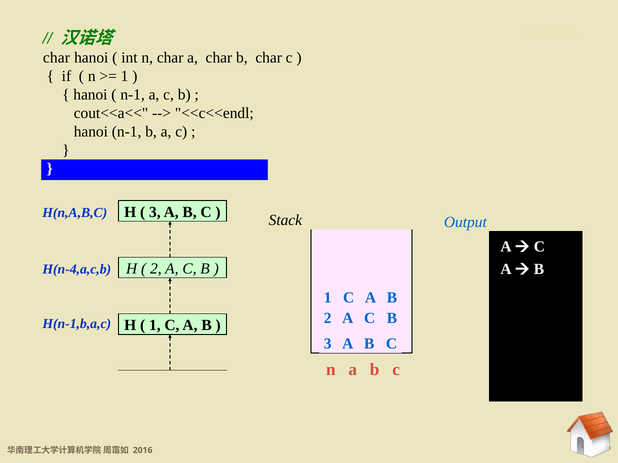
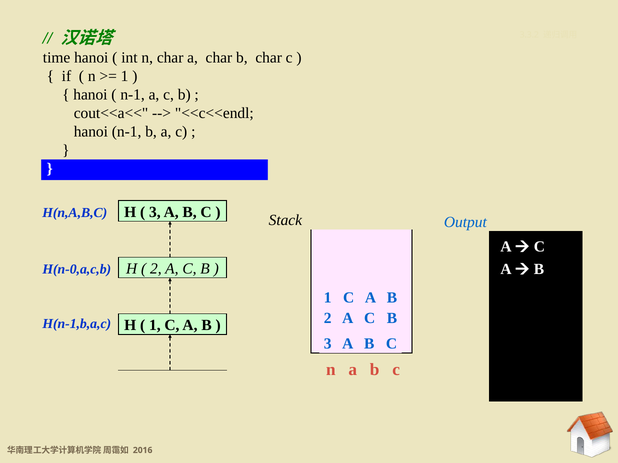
char at (56, 58): char -> time
H(n-4,a,c,b: H(n-4,a,c,b -> H(n-0,a,c,b
